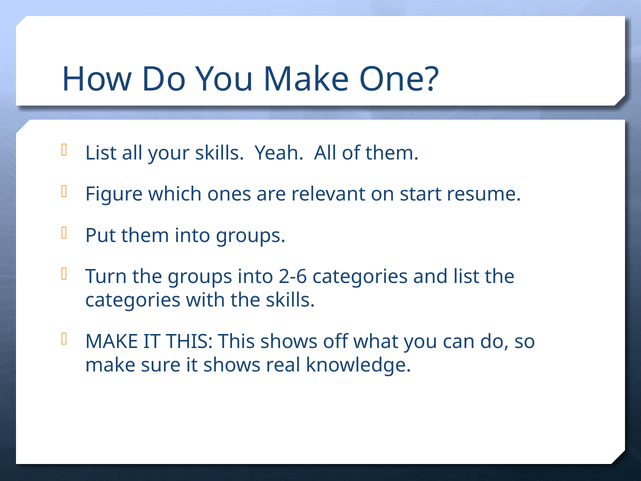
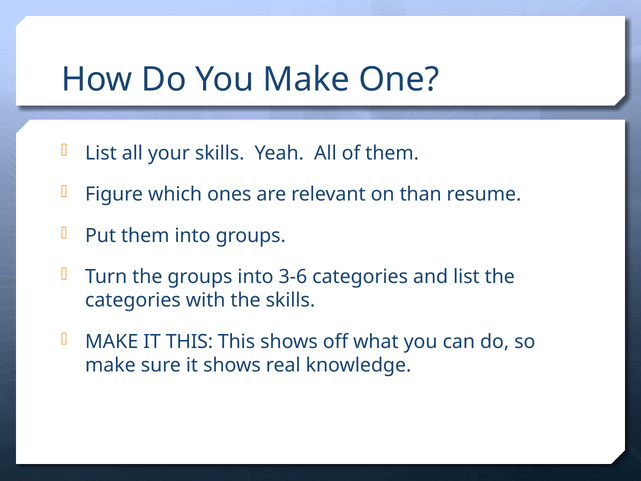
start: start -> than
2-6: 2-6 -> 3-6
